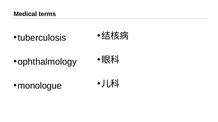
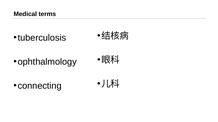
monologue: monologue -> connecting
